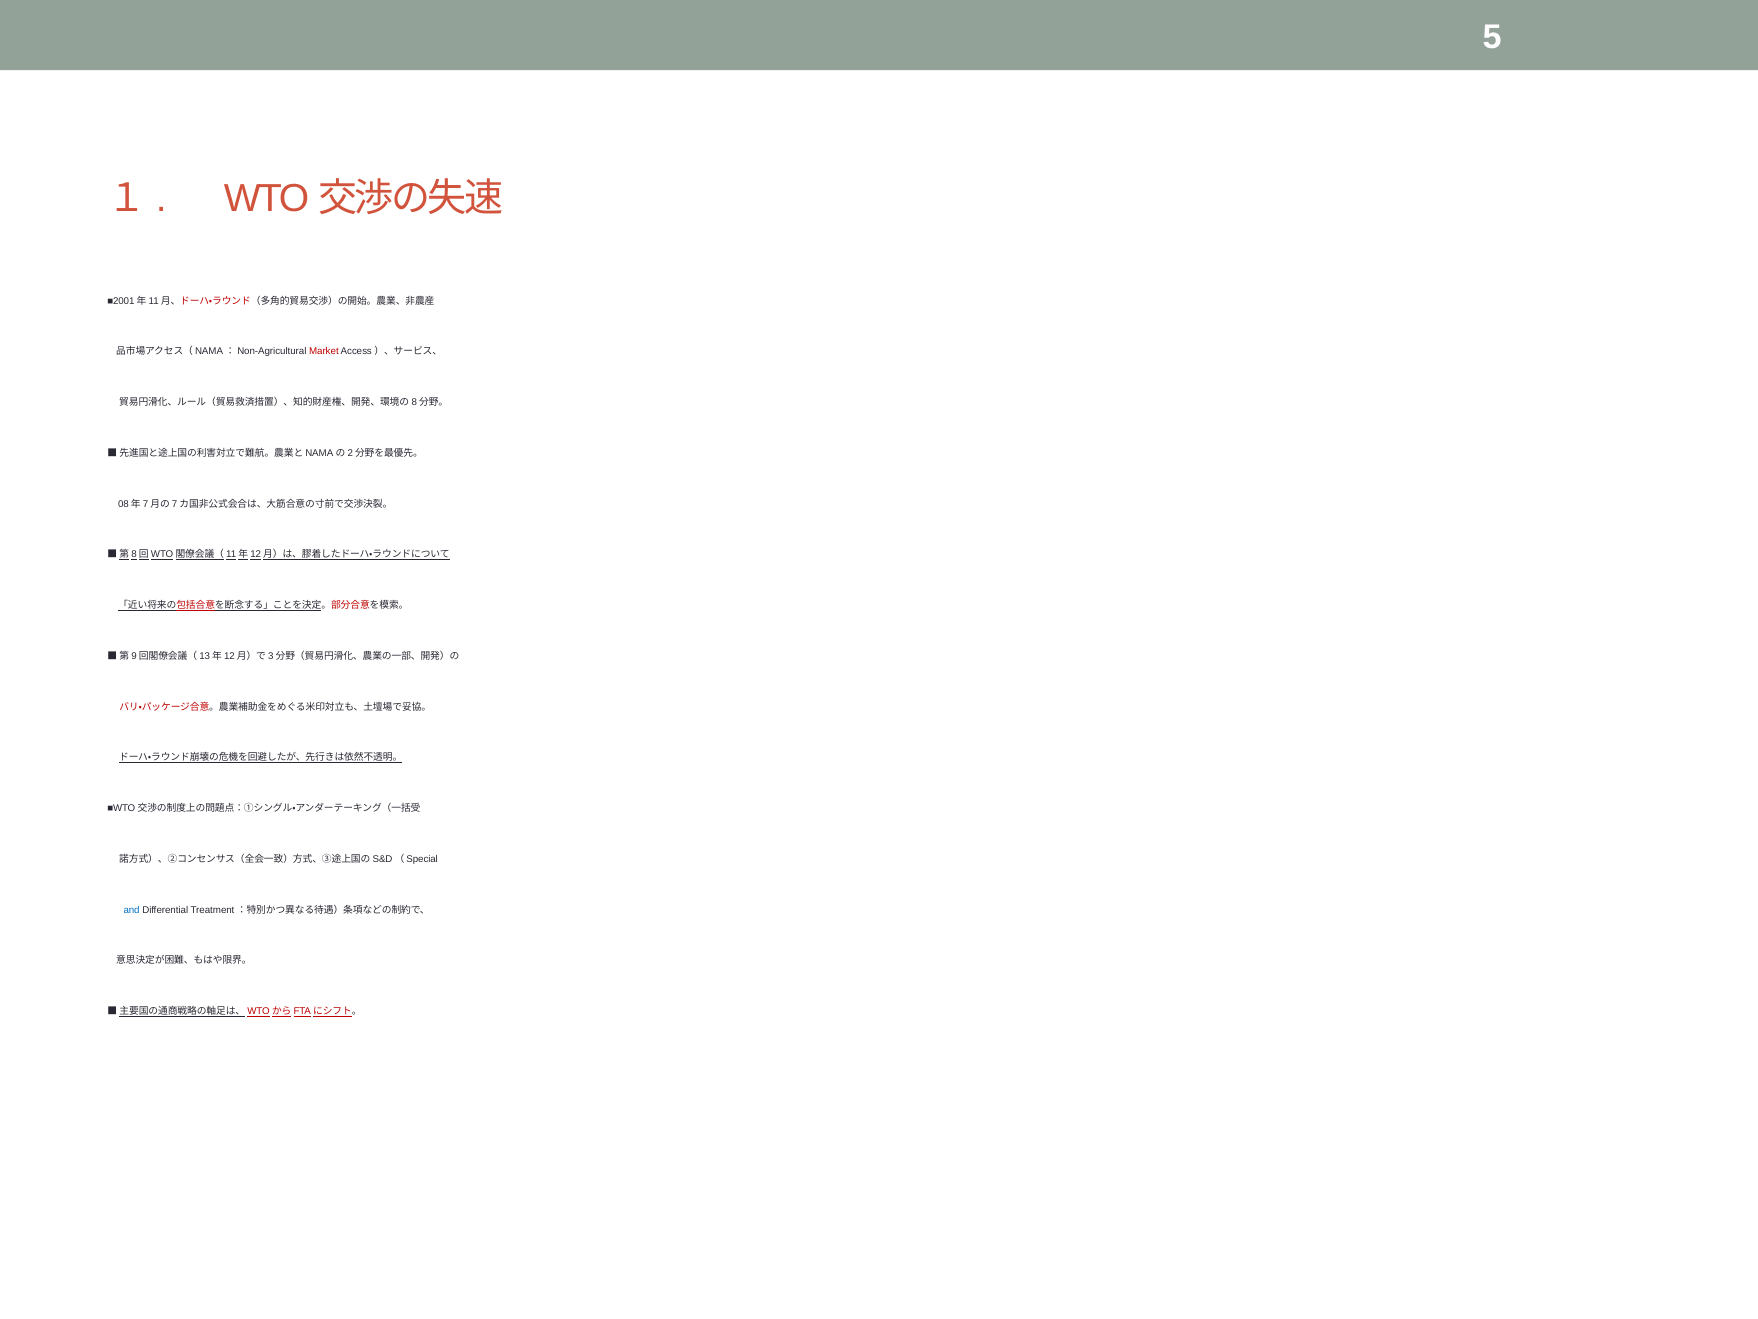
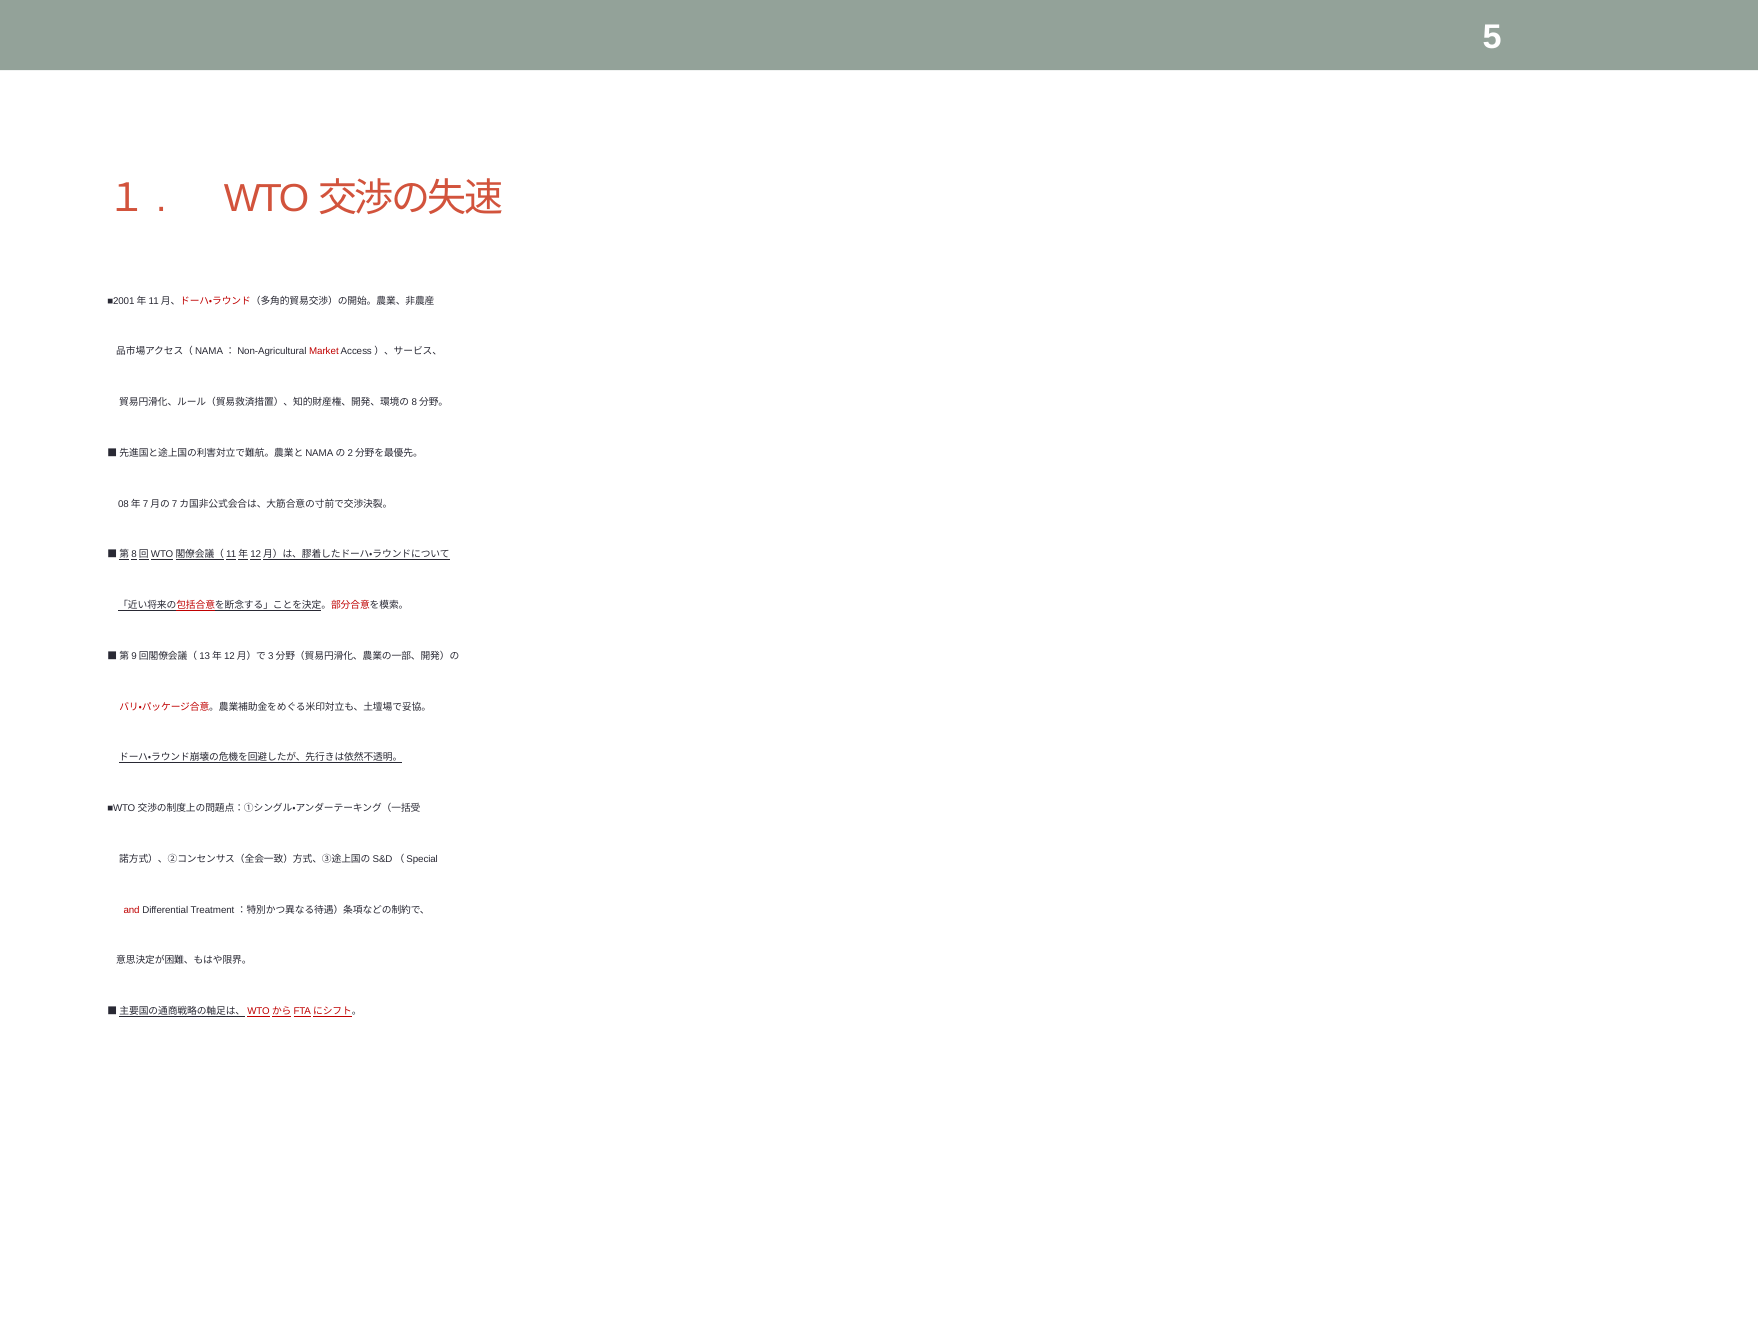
and colour: blue -> red
